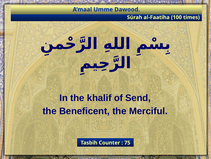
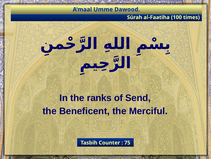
khalif: khalif -> ranks
